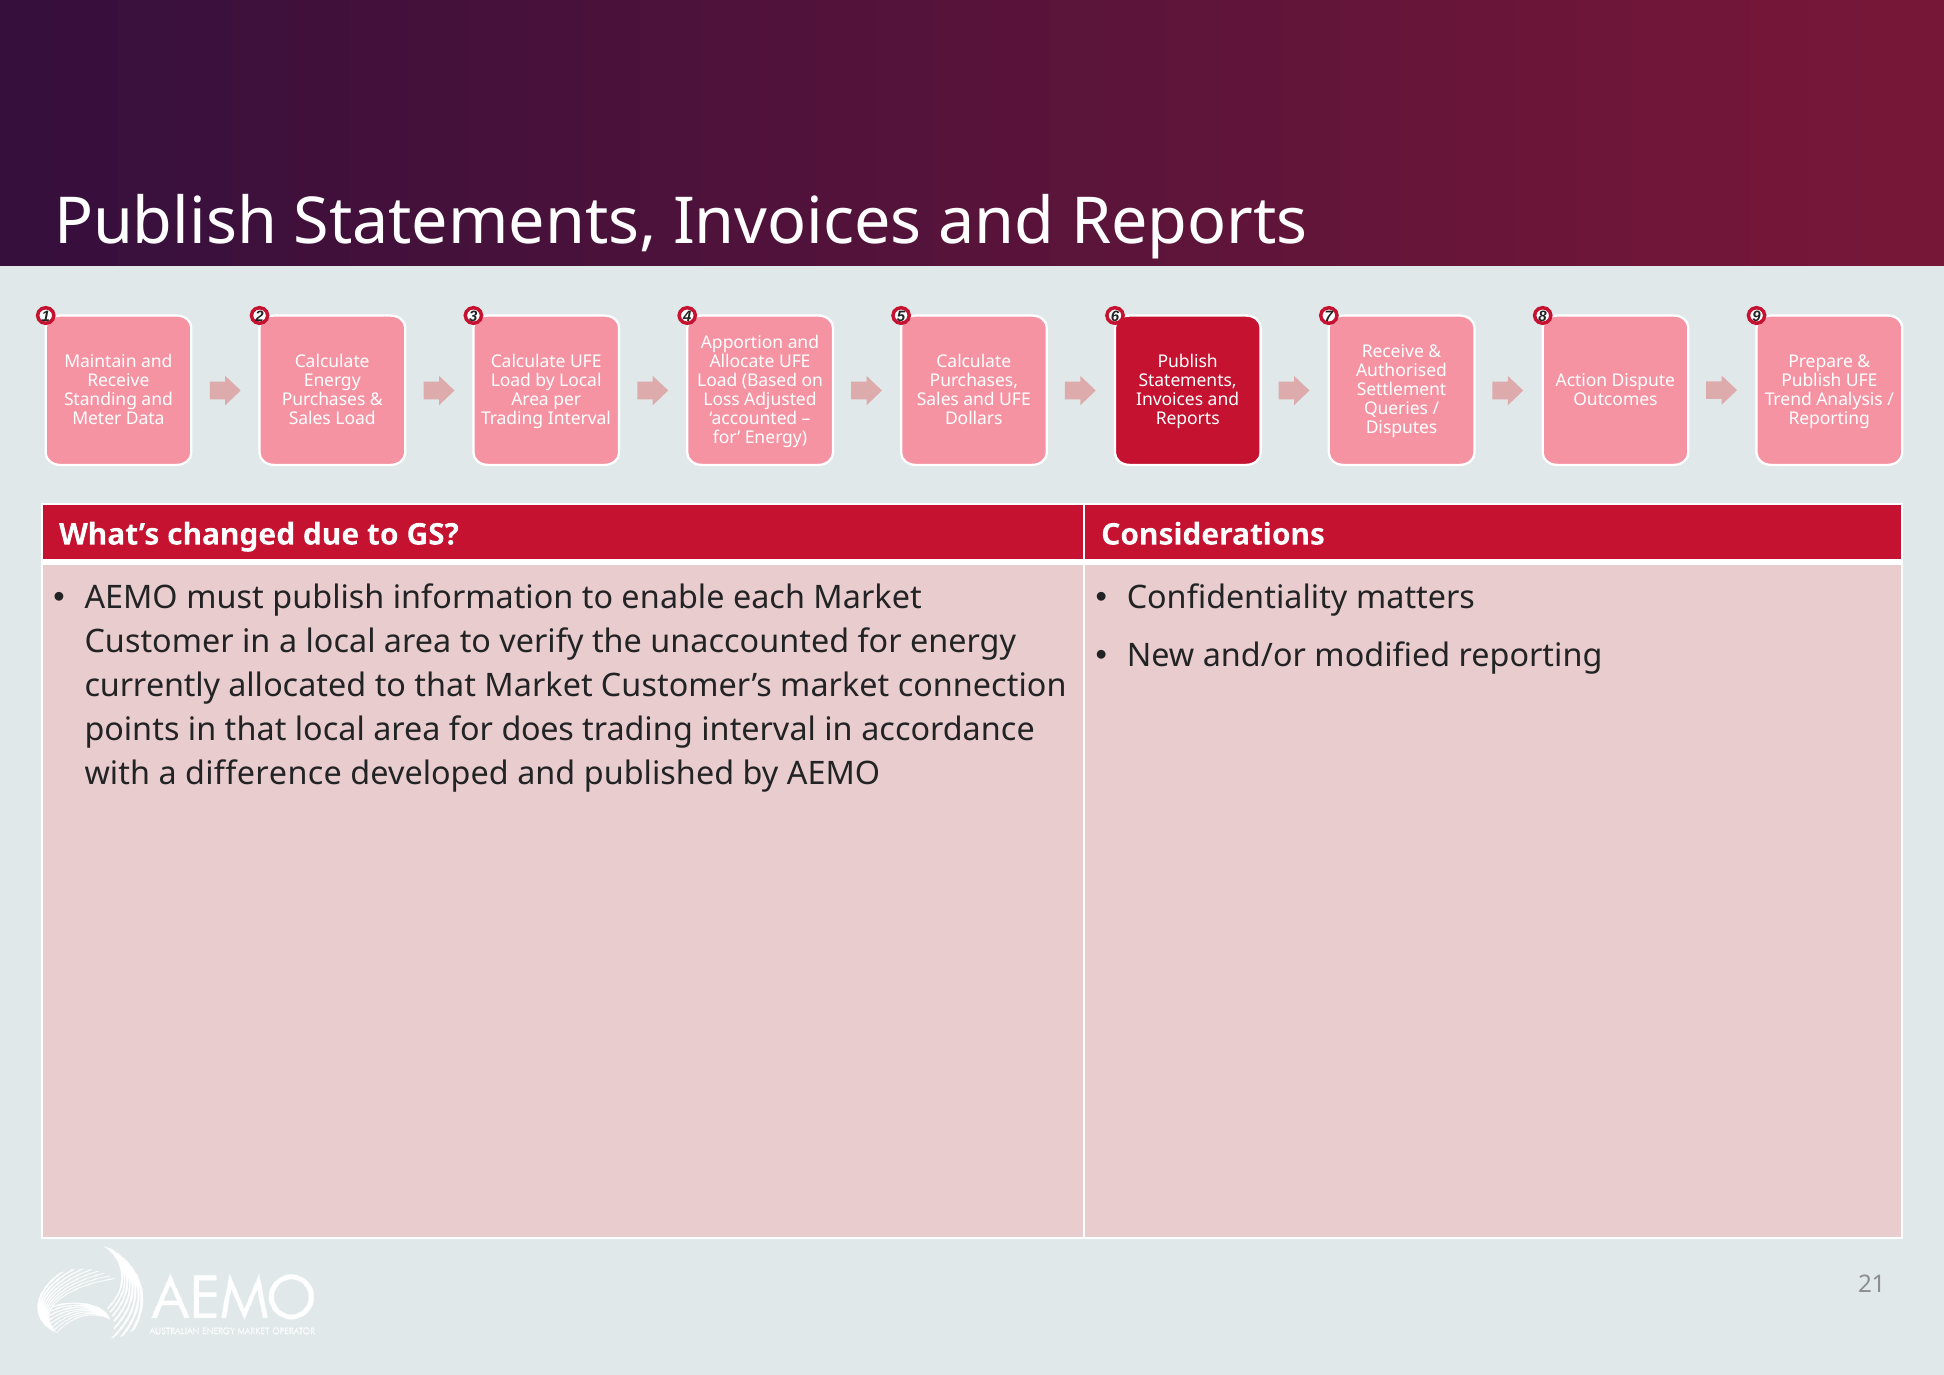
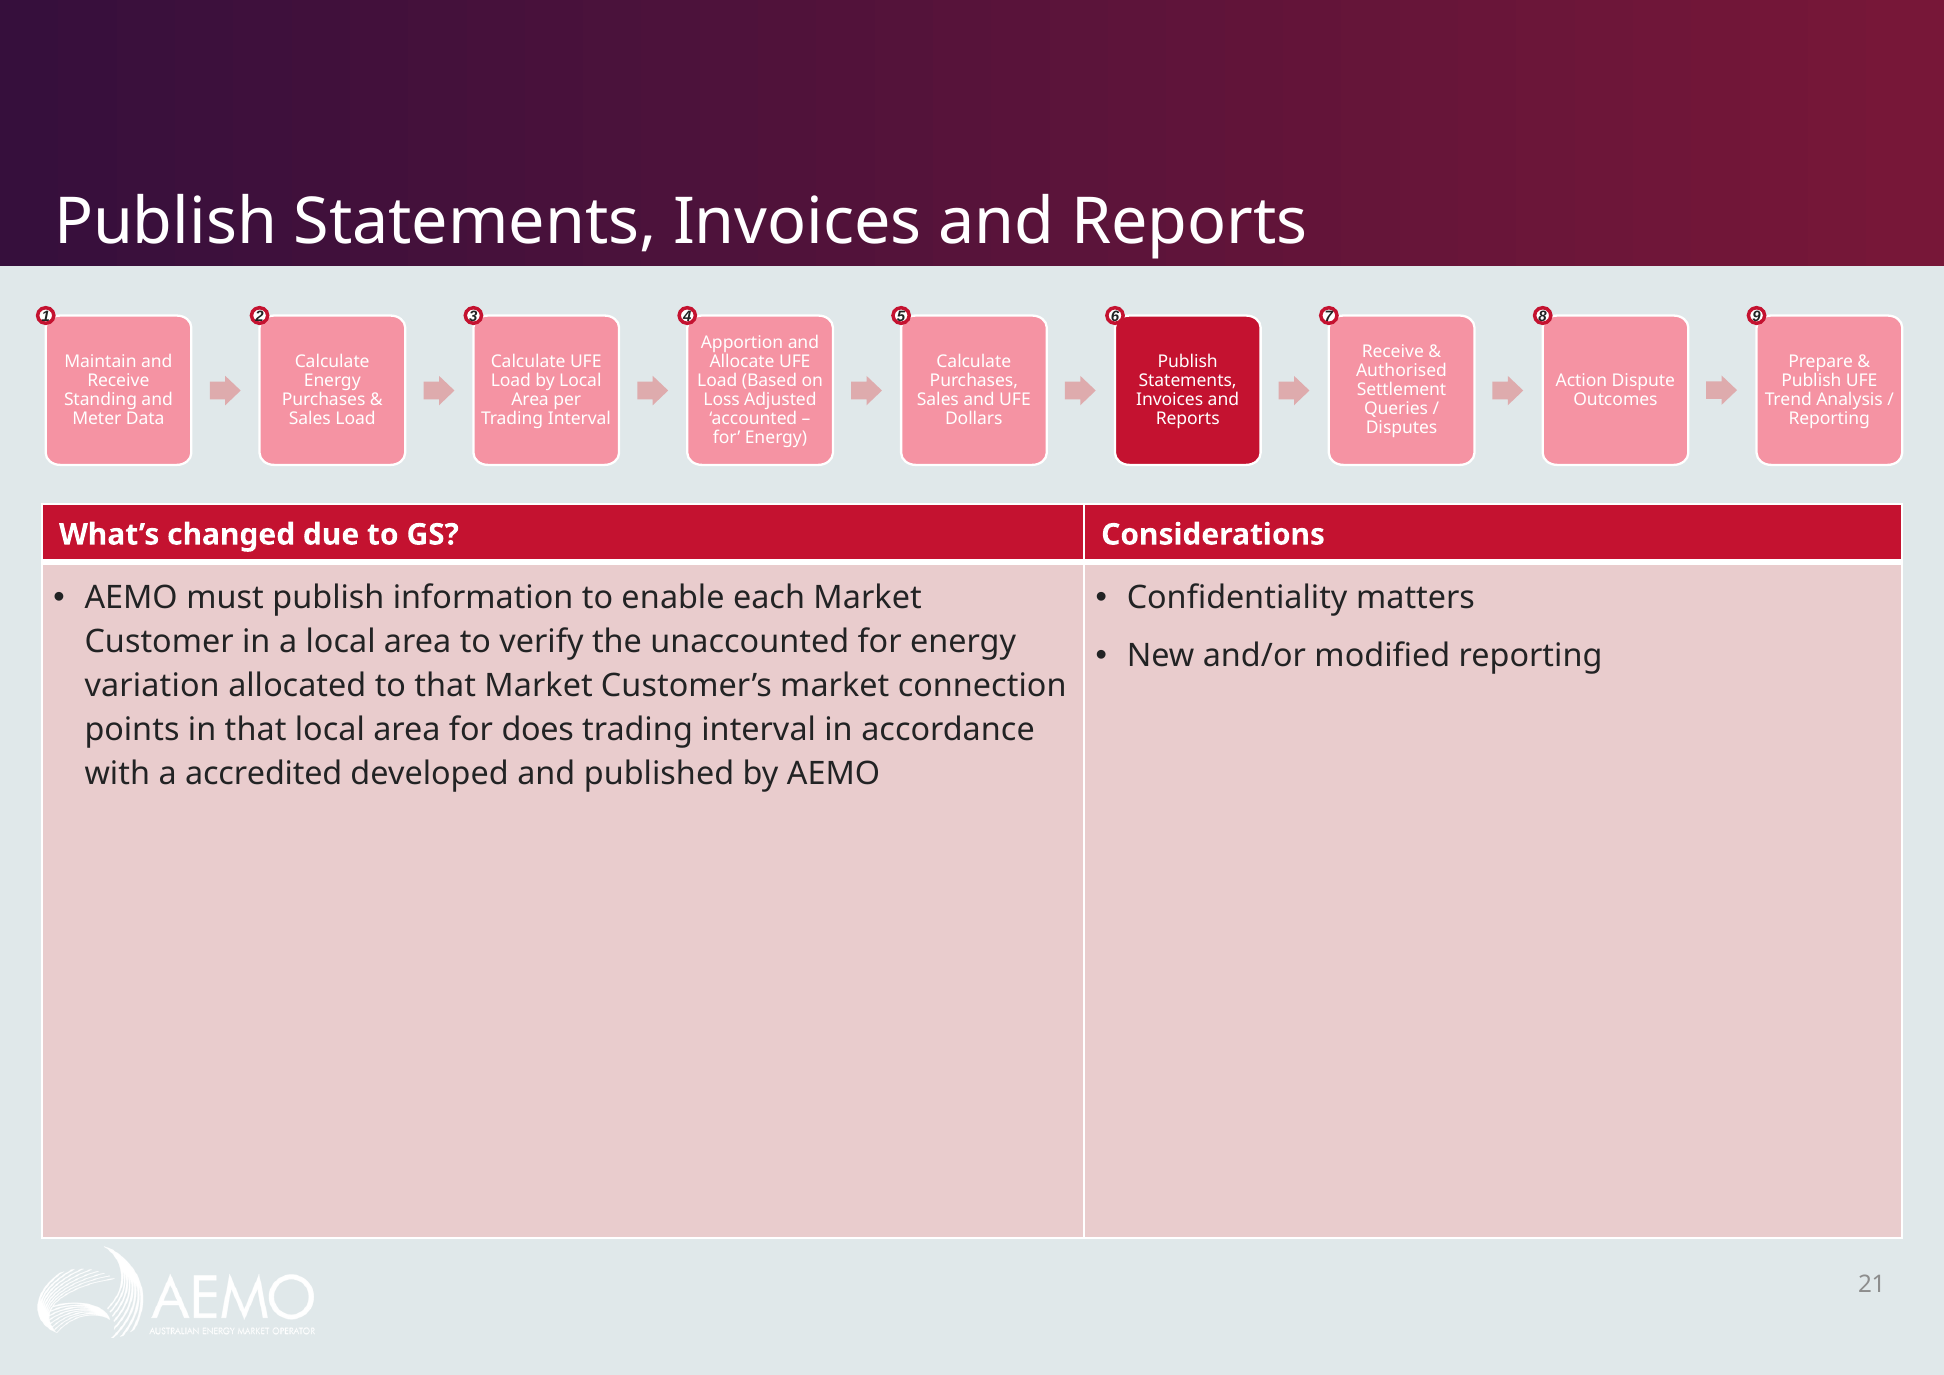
currently: currently -> variation
difference: difference -> accredited
